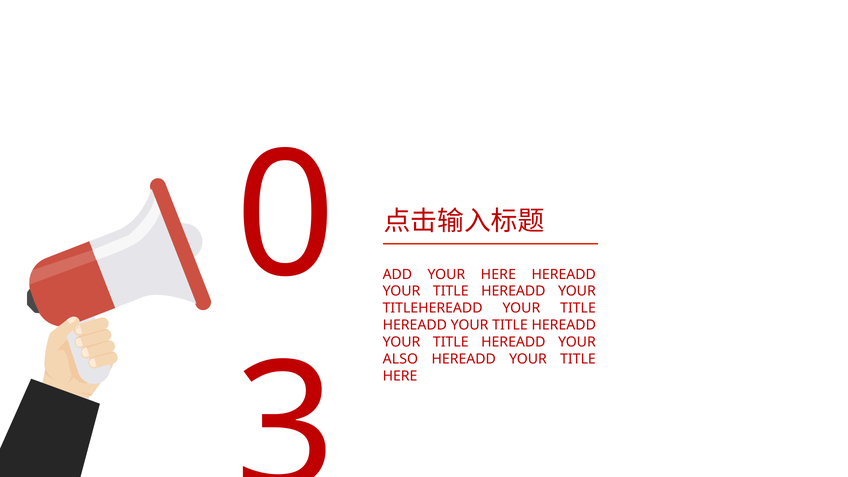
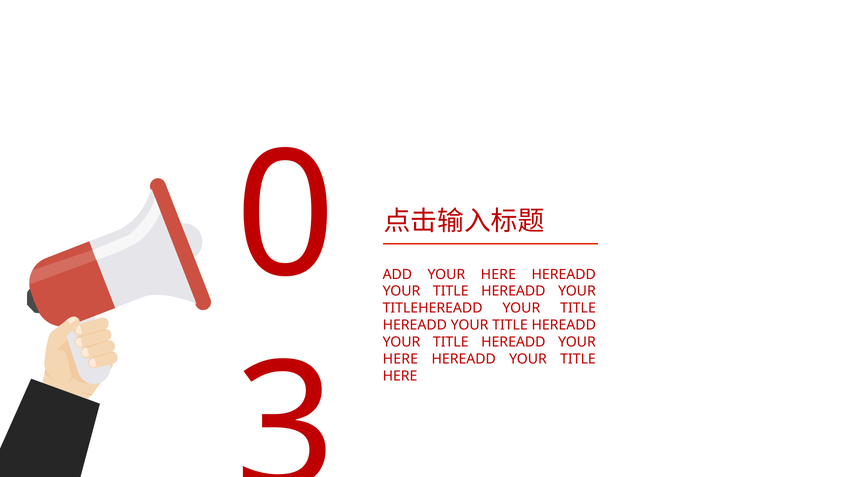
ALSO at (400, 359): ALSO -> HERE
